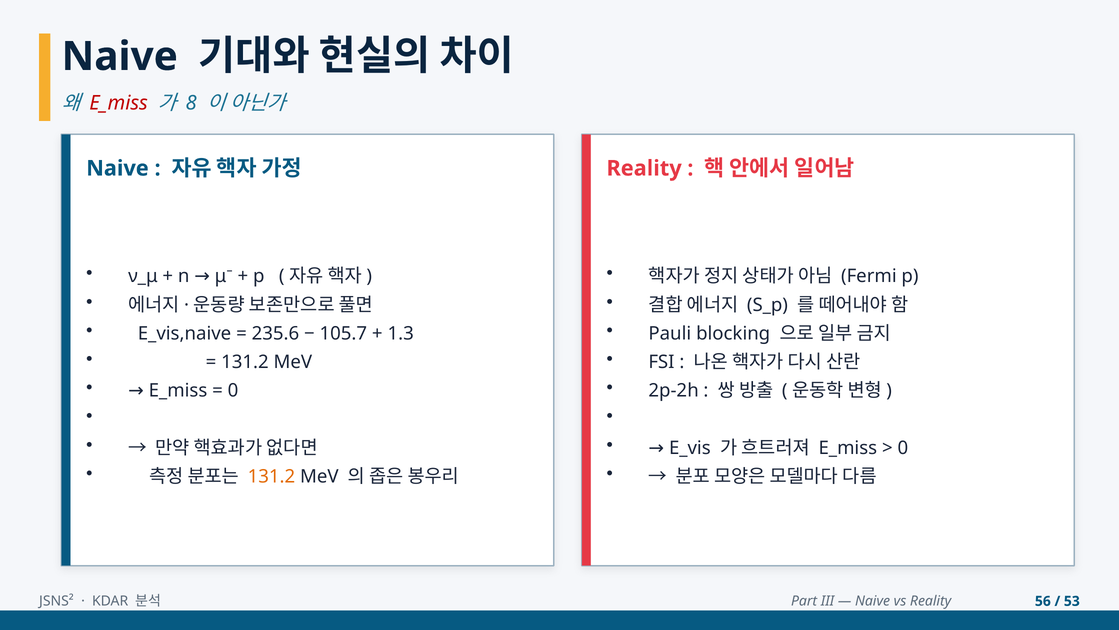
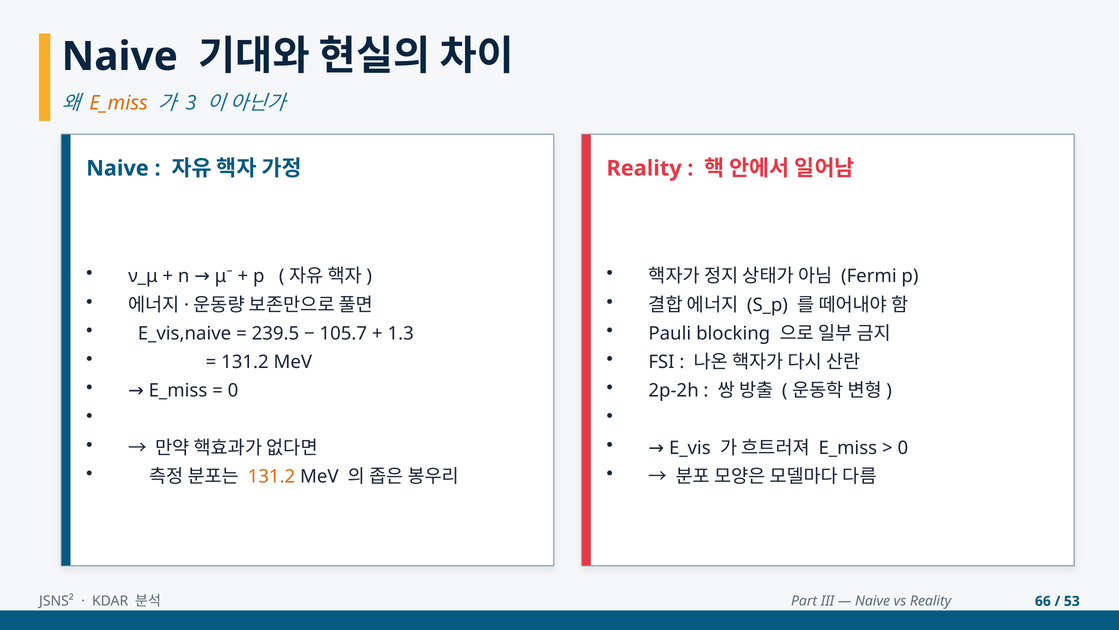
E_miss at (119, 103) colour: red -> orange
8: 8 -> 3
235.6: 235.6 -> 239.5
56: 56 -> 66
